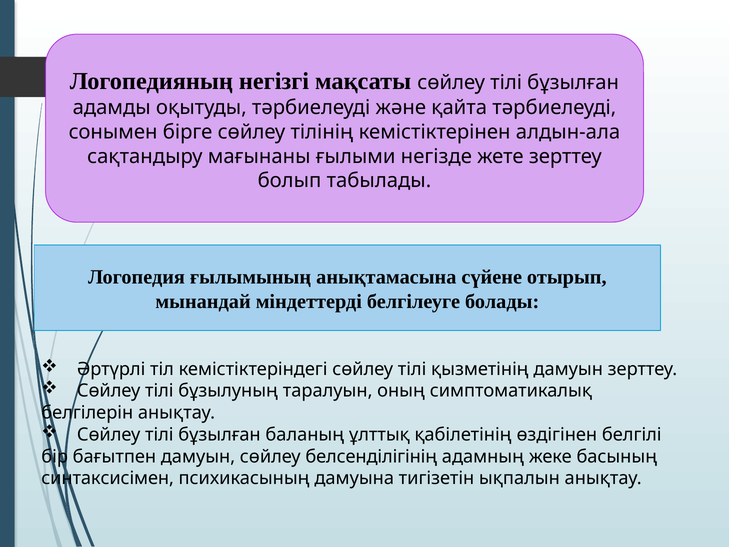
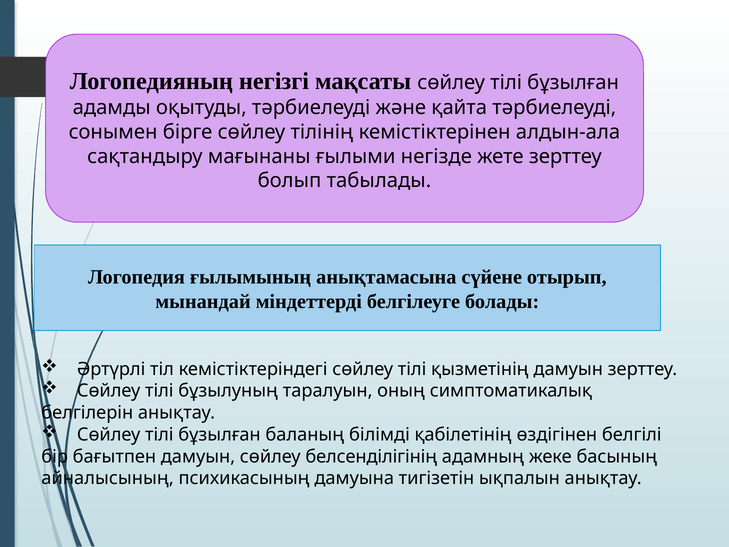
ұлттық: ұлттық -> білімді
синтаксисімен: синтаксисімен -> айналысының
